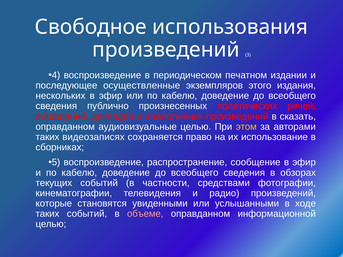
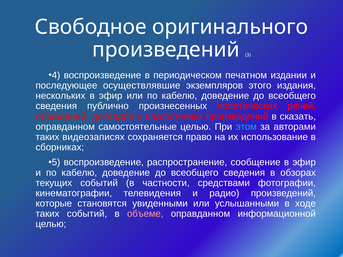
использования: использования -> оригинального
осуществленные: осуществленные -> осуществлявшие
аудиовизуальные: аудиовизуальные -> самостоятельные
этом colour: yellow -> light blue
